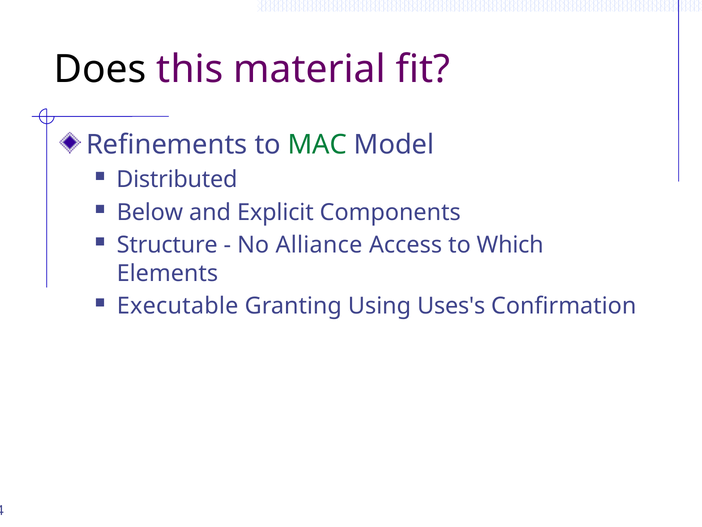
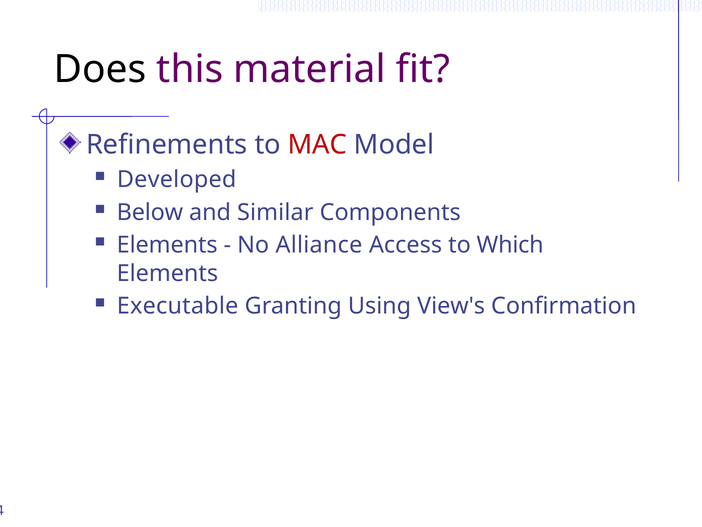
MAC colour: green -> red
Distributed: Distributed -> Developed
Explicit: Explicit -> Similar
Structure at (167, 245): Structure -> Elements
Uses's: Uses's -> View's
